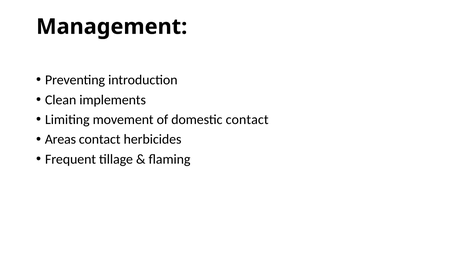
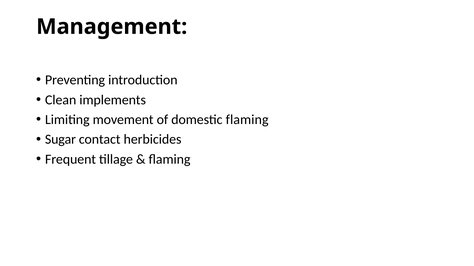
domestic contact: contact -> flaming
Areas: Areas -> Sugar
